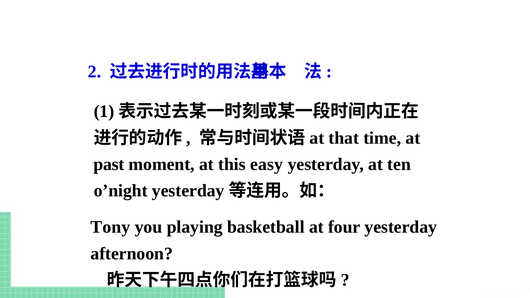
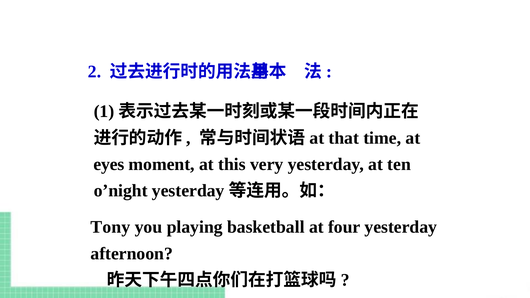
past: past -> eyes
easy: easy -> very
